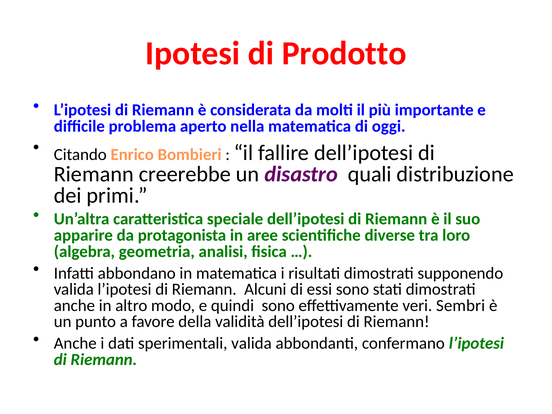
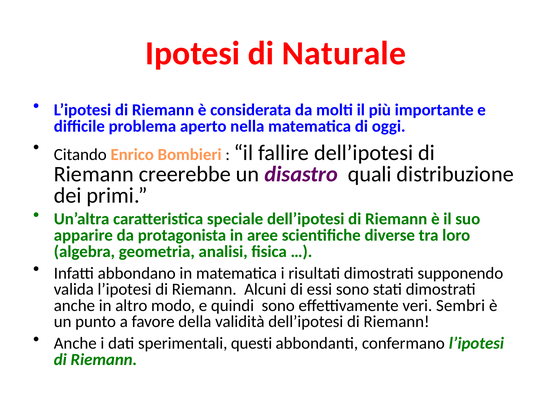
Prodotto: Prodotto -> Naturale
sperimentali valida: valida -> questi
